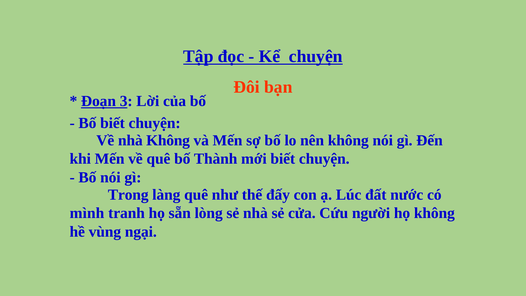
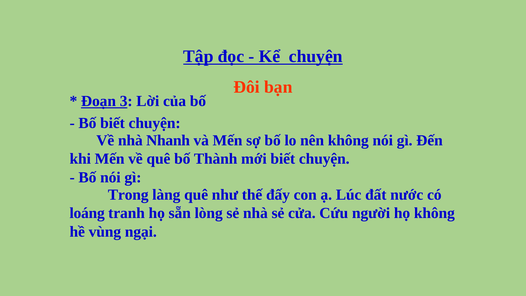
nhà Không: Không -> Nhanh
mình: mình -> loáng
